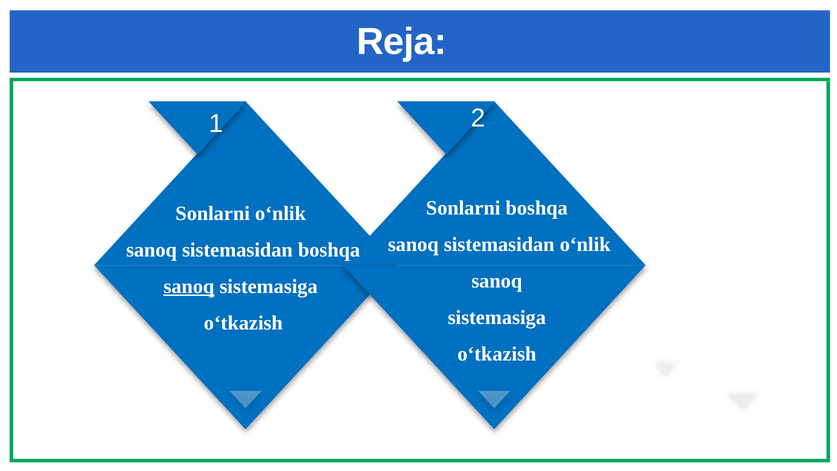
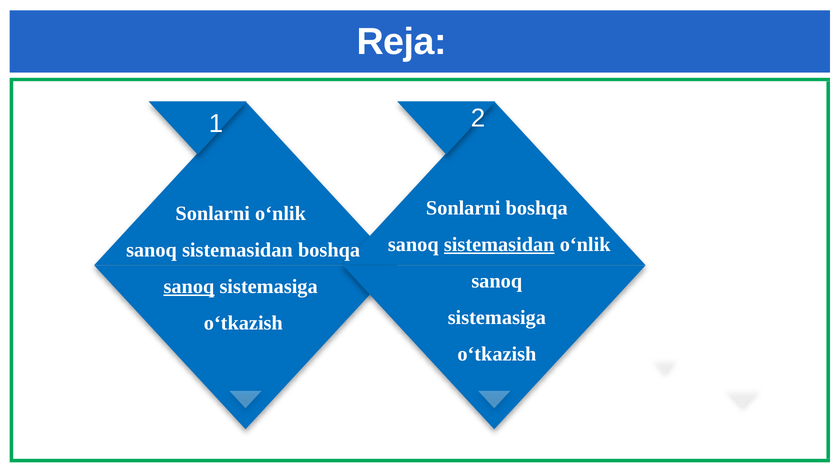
sistemasidan at (499, 244) underline: none -> present
